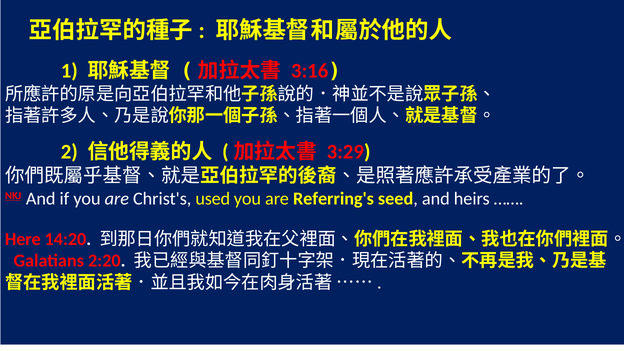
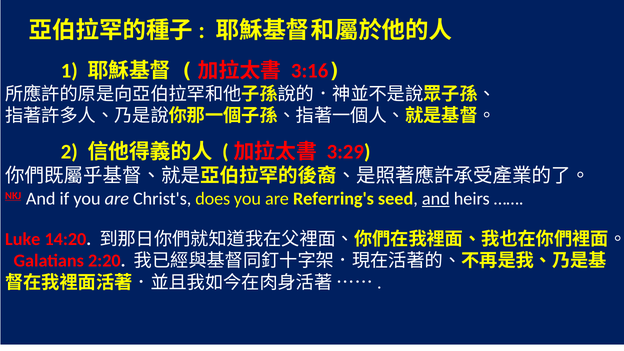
used: used -> does
and at (436, 199) underline: none -> present
Here: Here -> Luke
